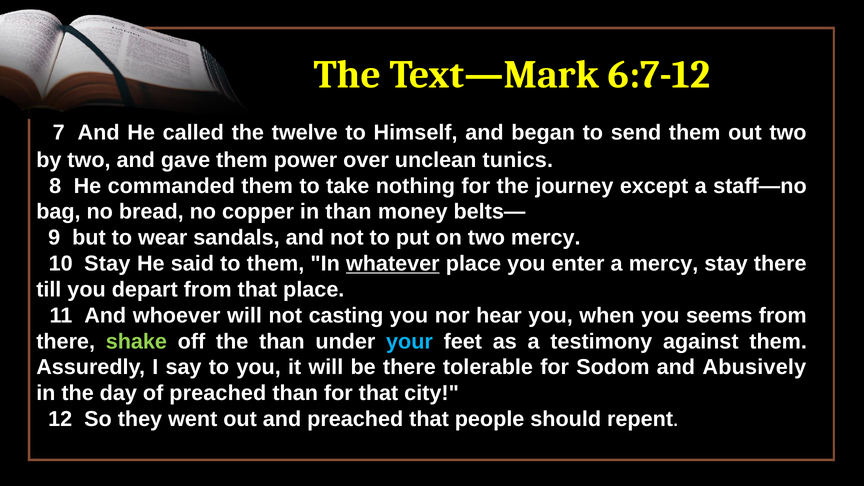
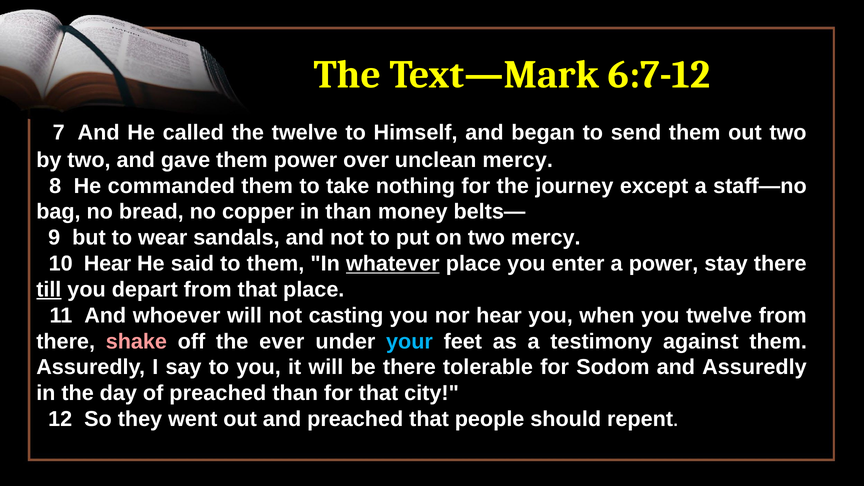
unclean tunics: tunics -> mercy
10 Stay: Stay -> Hear
a mercy: mercy -> power
till underline: none -> present
you seems: seems -> twelve
shake colour: light green -> pink
the than: than -> ever
and Abusively: Abusively -> Assuredly
